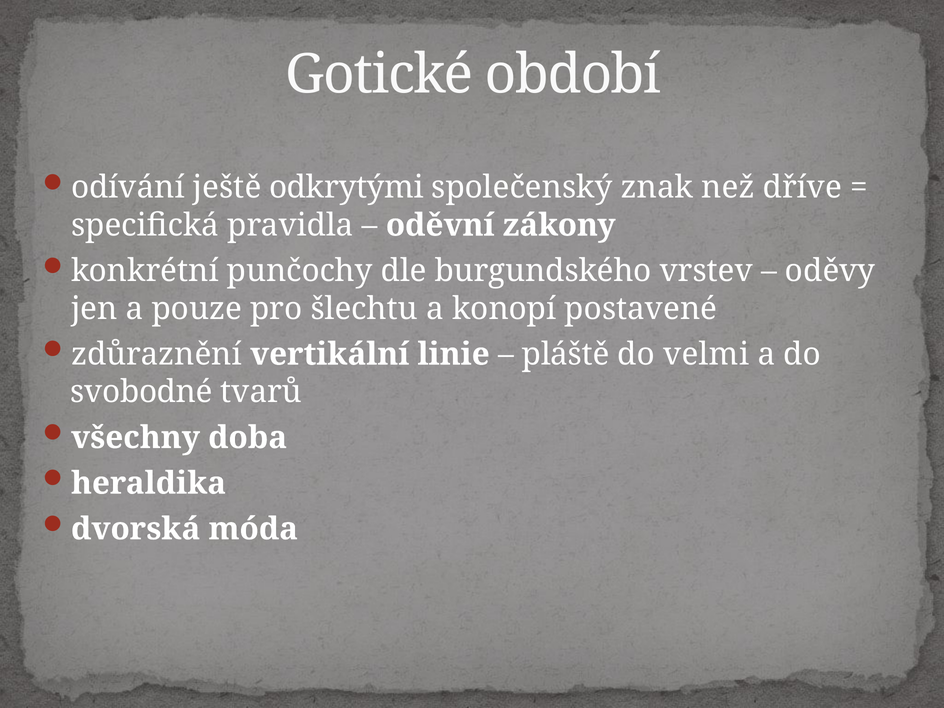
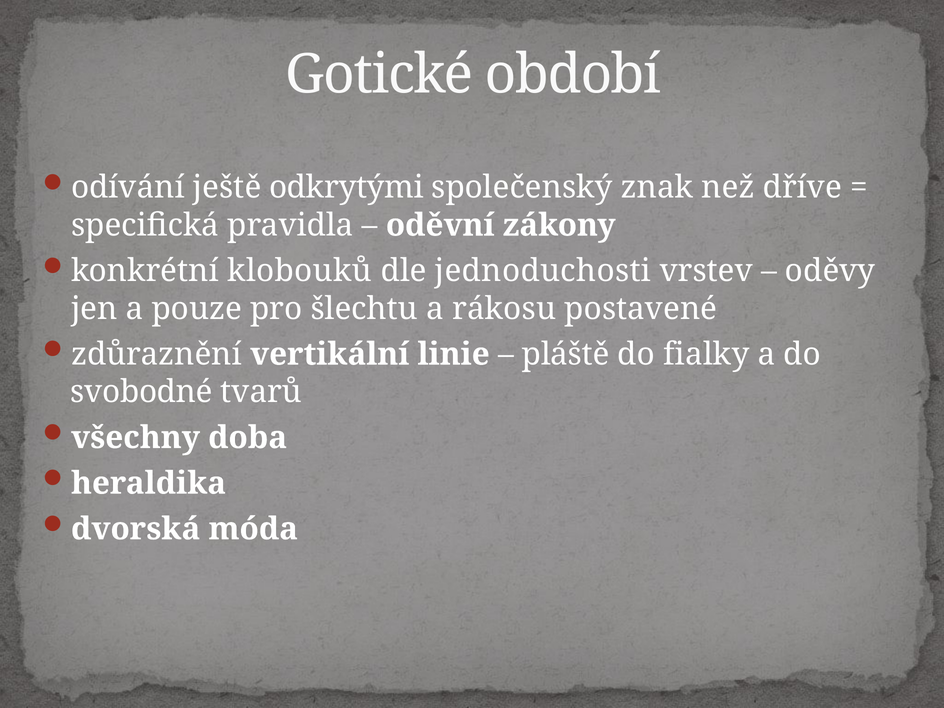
punčochy: punčochy -> klobouků
burgundského: burgundského -> jednoduchosti
konopí: konopí -> rákosu
velmi: velmi -> fialky
